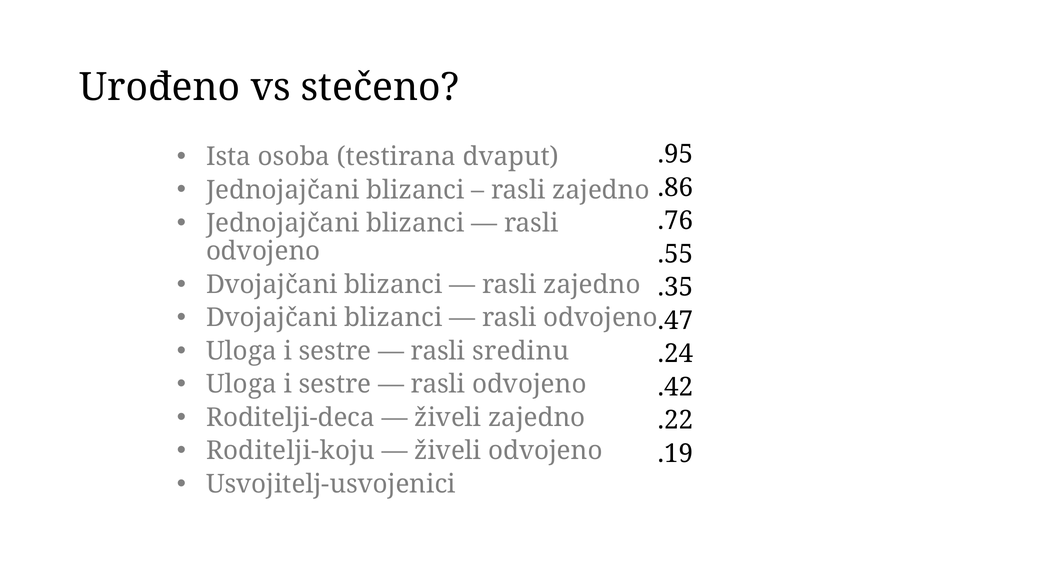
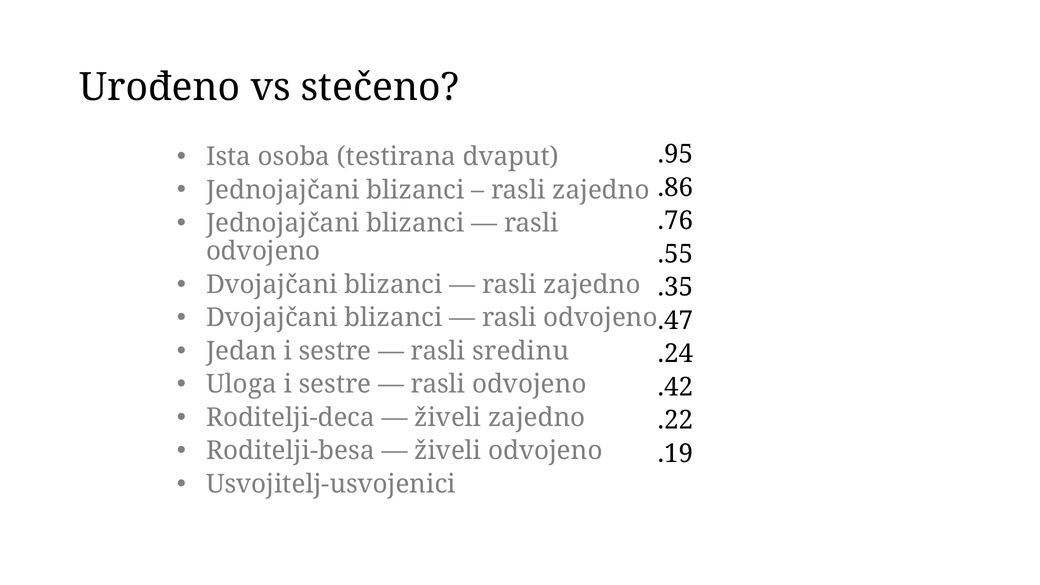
Uloga at (241, 351): Uloga -> Jedan
Roditelji-koju: Roditelji-koju -> Roditelji-besa
